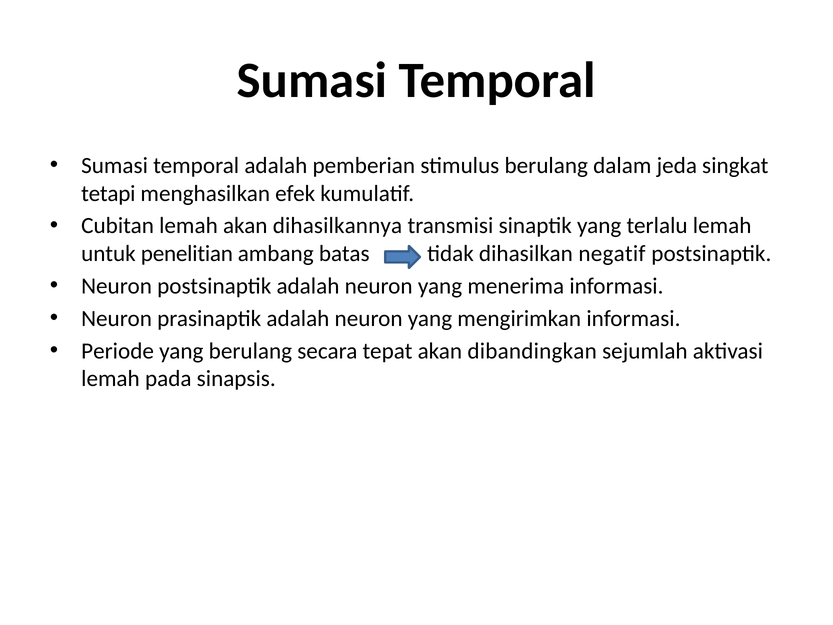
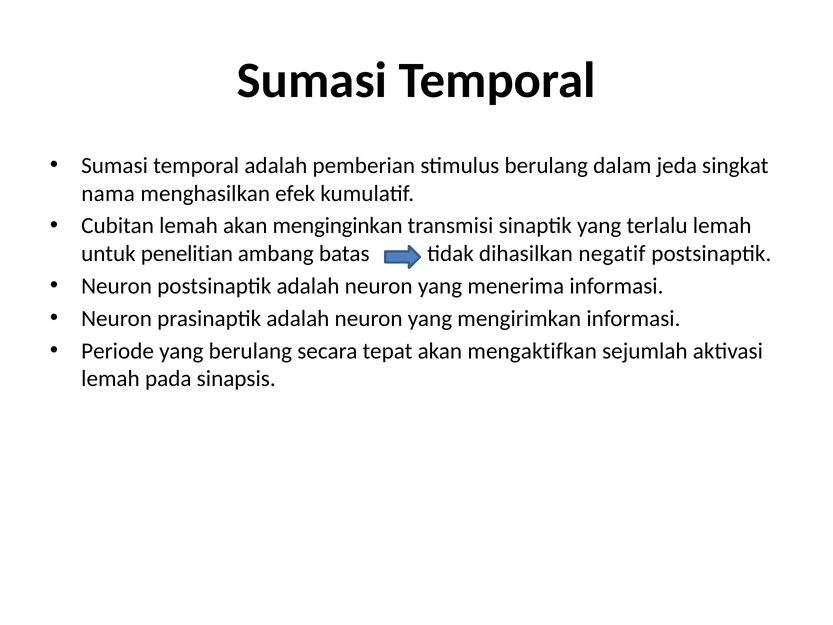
tetapi: tetapi -> nama
dihasilkannya: dihasilkannya -> menginginkan
dibandingkan: dibandingkan -> mengaktifkan
